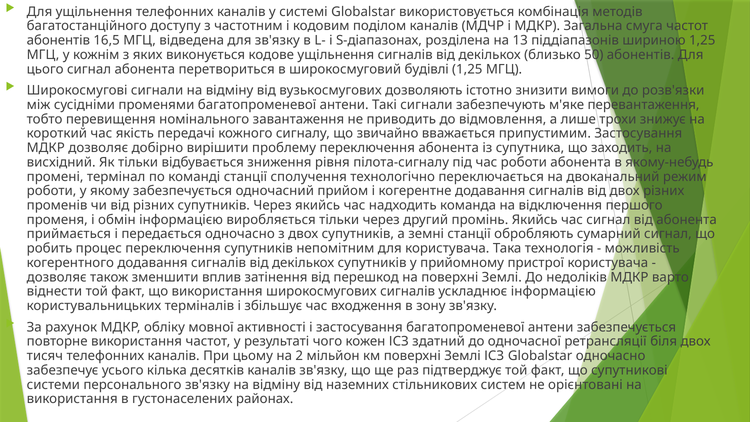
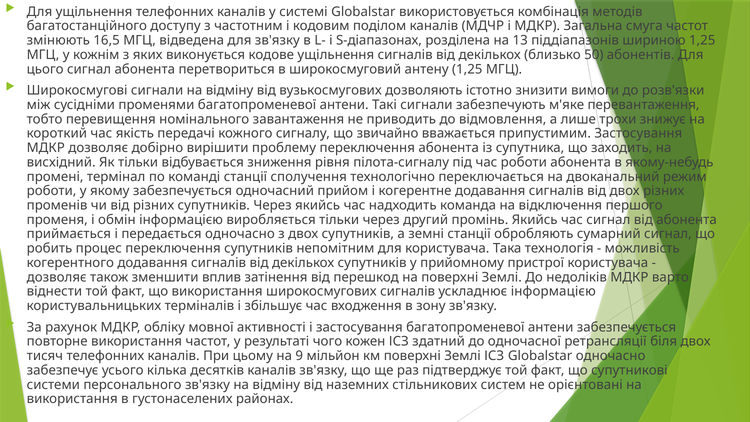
абонентів at (58, 40): абонентів -> змінюють
будівлі: будівлі -> антену
2: 2 -> 9
